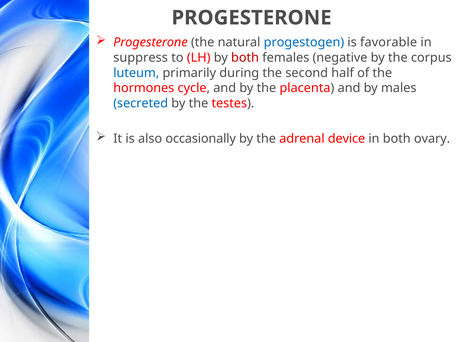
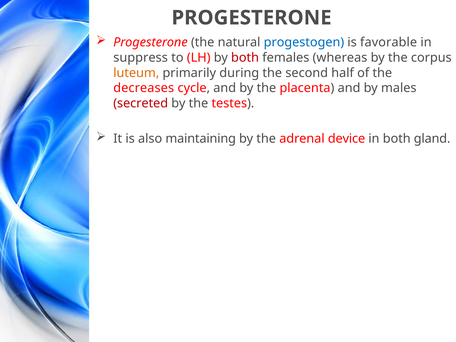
negative: negative -> whereas
luteum colour: blue -> orange
hormones: hormones -> decreases
secreted colour: blue -> red
occasionally: occasionally -> maintaining
ovary: ovary -> gland
